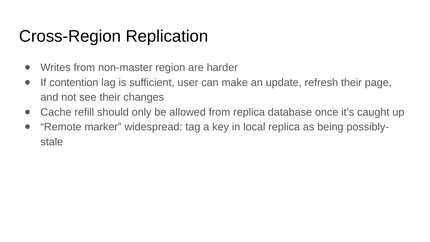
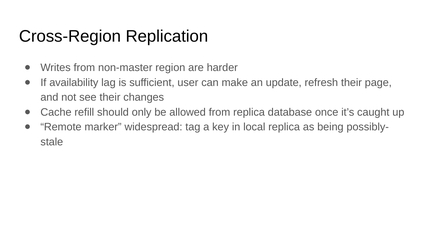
contention: contention -> availability
